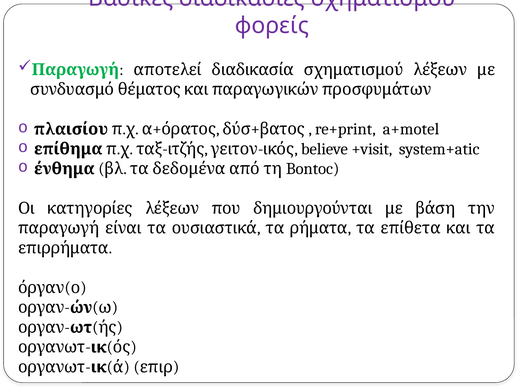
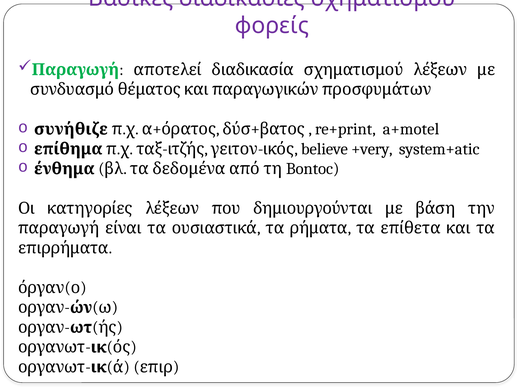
πλαισίου: πλαισίου -> συνήθιζε
+visit: +visit -> +very
